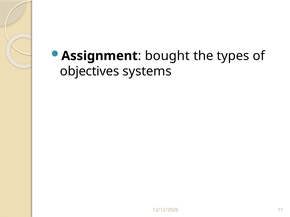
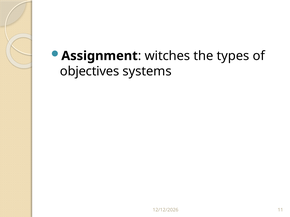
bought: bought -> witches
